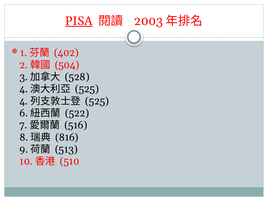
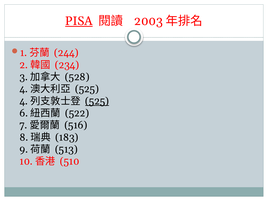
402: 402 -> 244
504: 504 -> 234
525 at (97, 101) underline: none -> present
816: 816 -> 183
